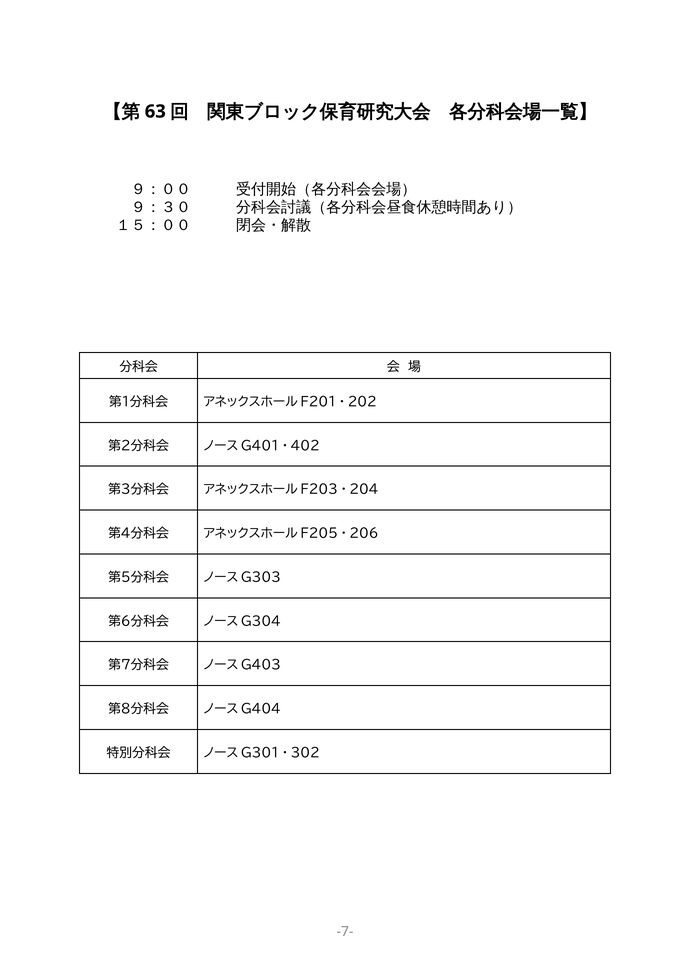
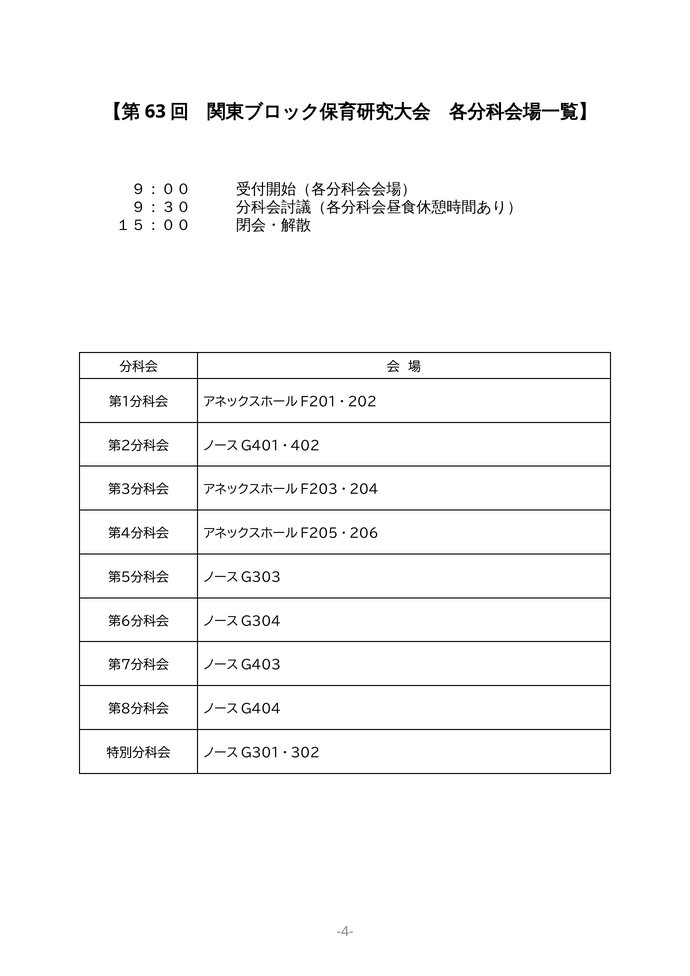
-7-: -7- -> -4-
